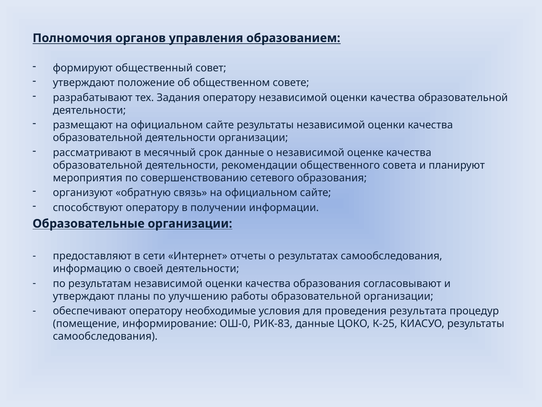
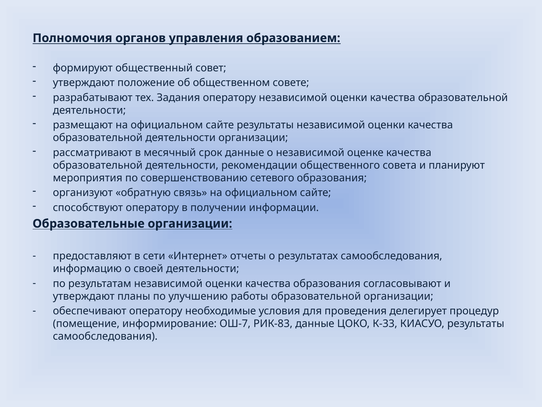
результата: результата -> делегирует
ОШ-0: ОШ-0 -> ОШ-7
К-25: К-25 -> К-33
